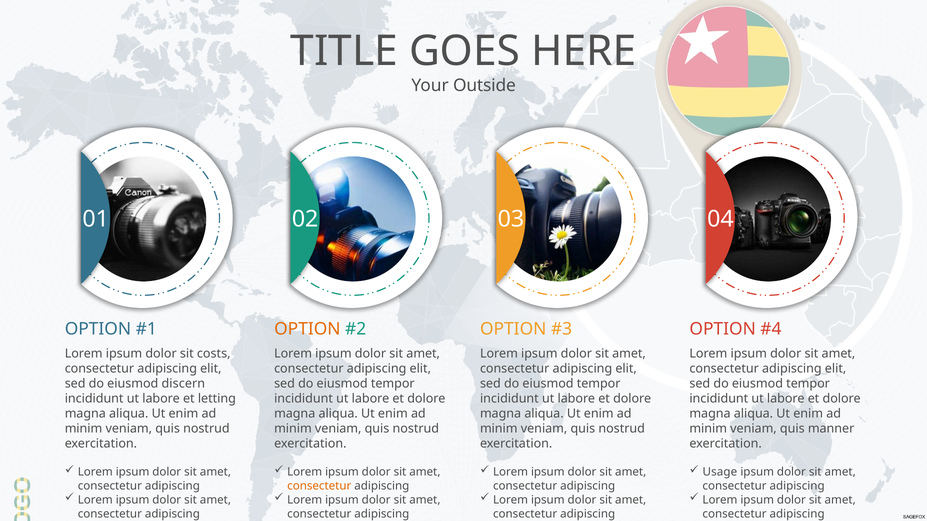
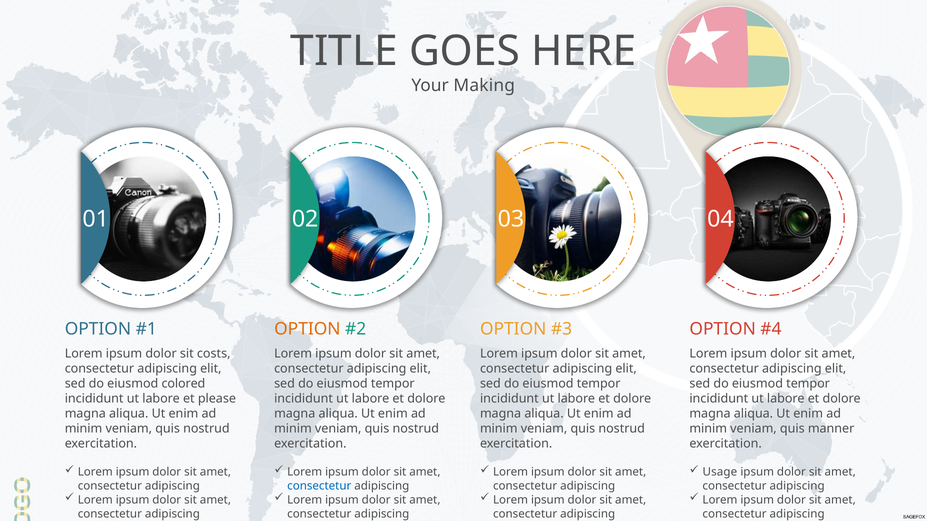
Outside: Outside -> Making
discern: discern -> colored
letting: letting -> please
consectetur at (319, 486) colour: orange -> blue
